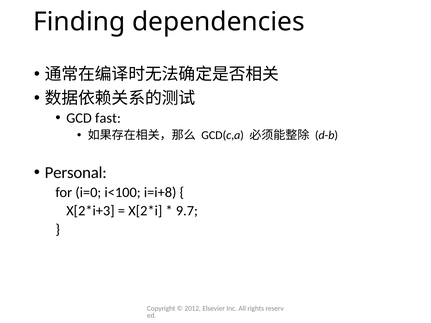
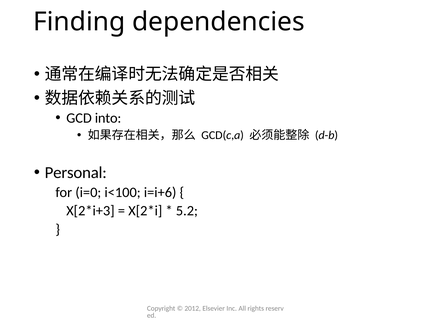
fast: fast -> into
i=i+8: i=i+8 -> i=i+6
9.7: 9.7 -> 5.2
